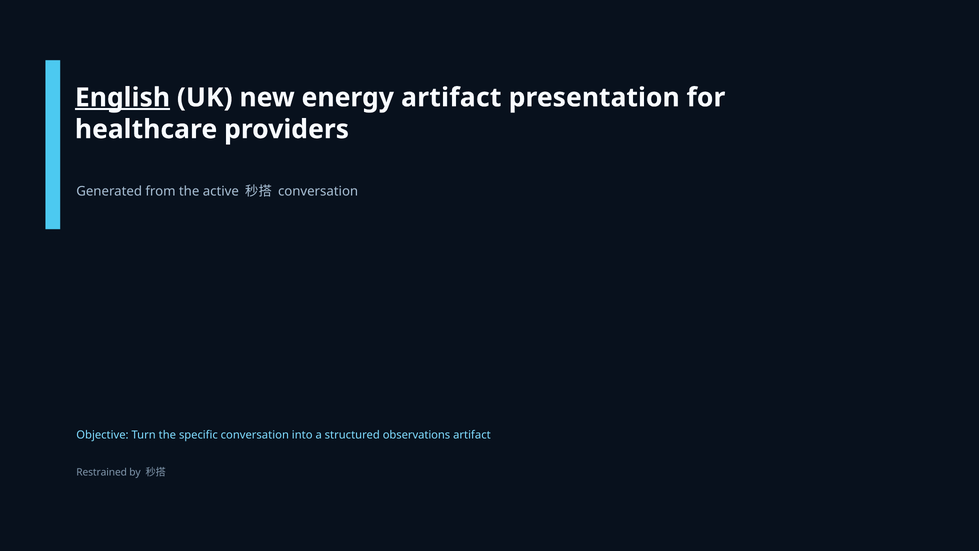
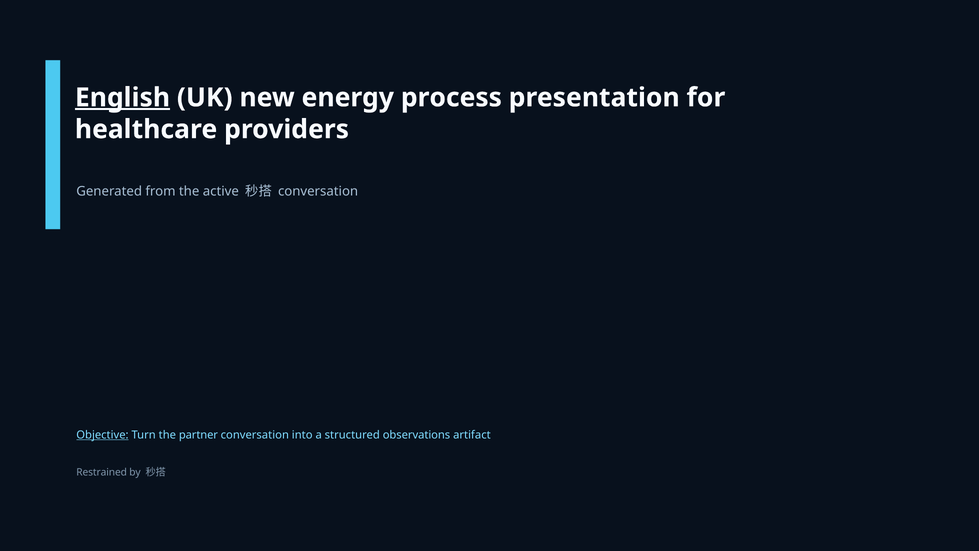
energy artifact: artifact -> process
Objective underline: none -> present
specific: specific -> partner
